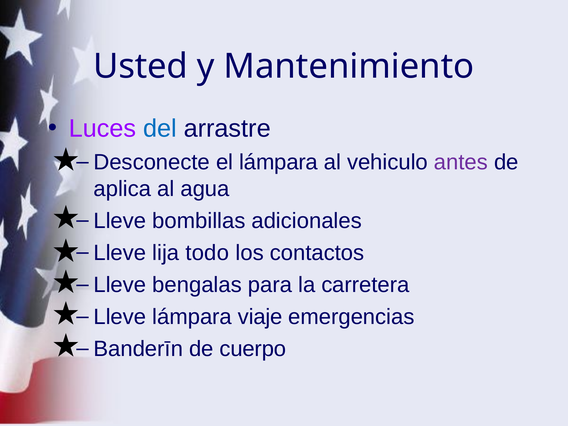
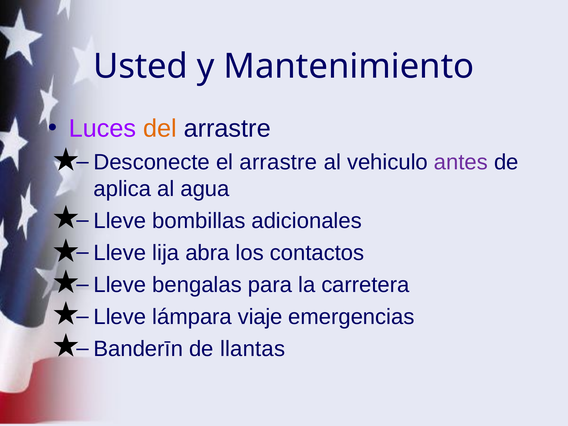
del colour: blue -> orange
el lámpara: lámpara -> arrastre
todo: todo -> abra
cuerpo: cuerpo -> llantas
